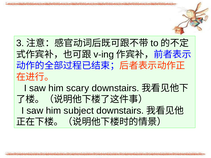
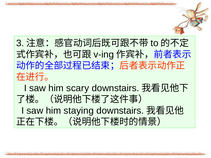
subject: subject -> staying
